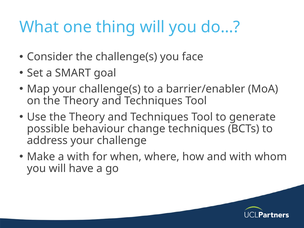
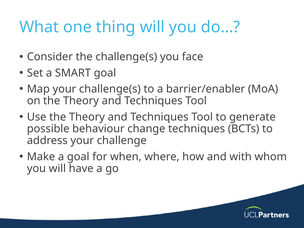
a with: with -> goal
